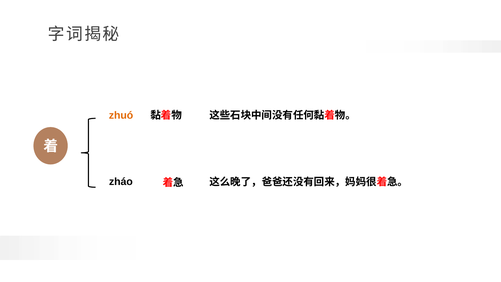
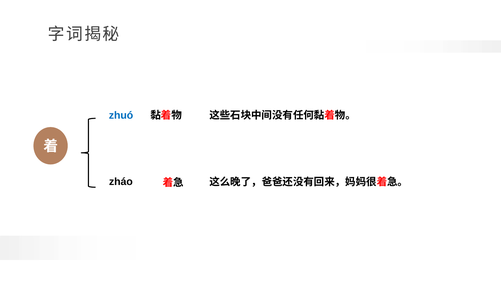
zhuó colour: orange -> blue
